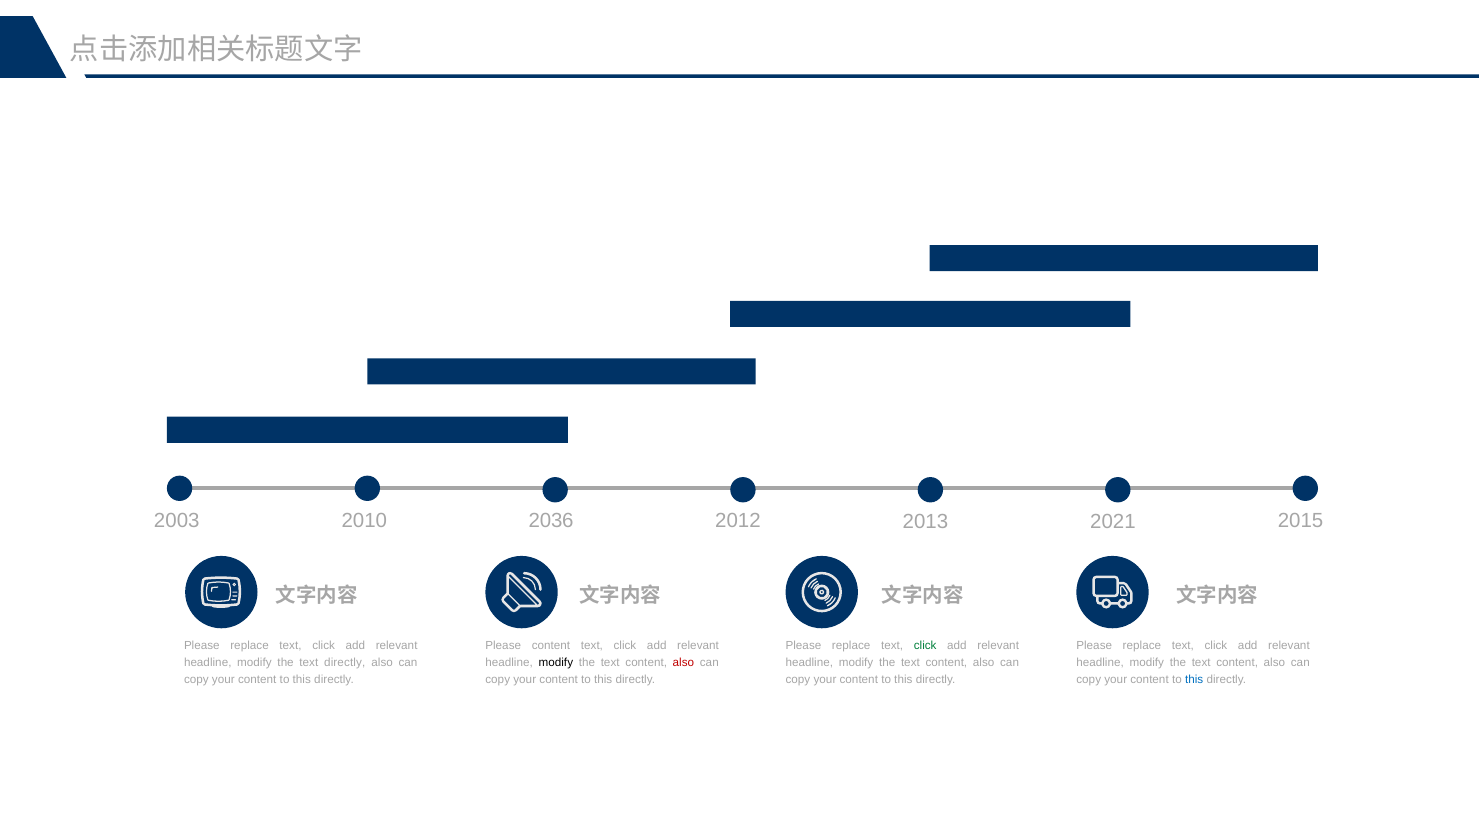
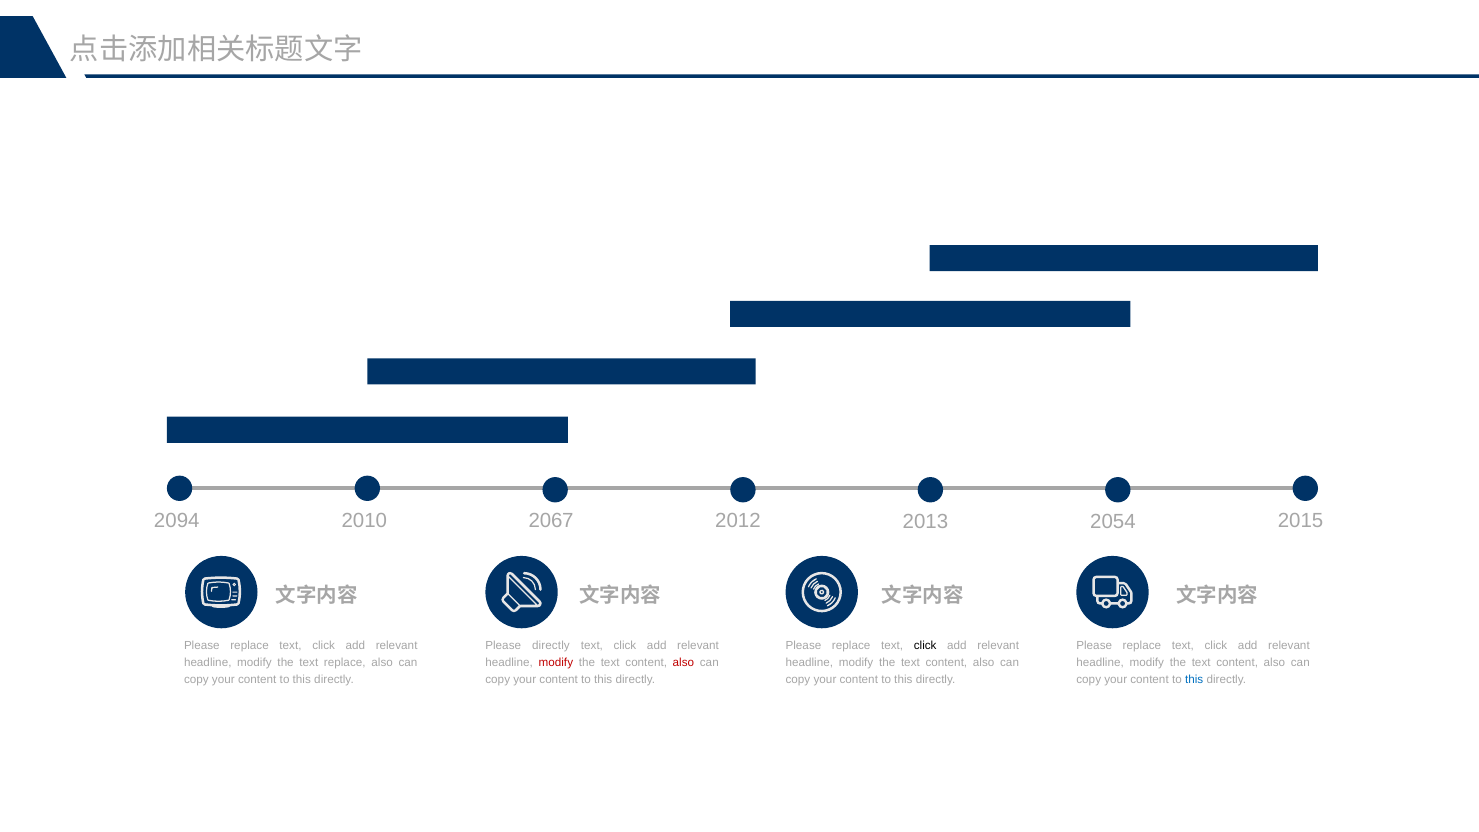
2036: 2036 -> 2067
2003: 2003 -> 2094
2021: 2021 -> 2054
Please content: content -> directly
click at (925, 646) colour: green -> black
text directly: directly -> replace
modify at (556, 663) colour: black -> red
